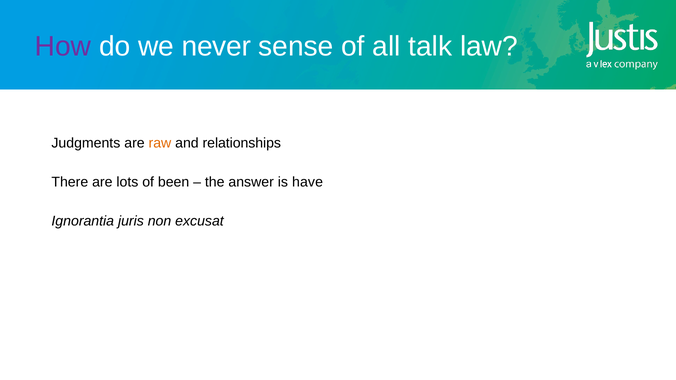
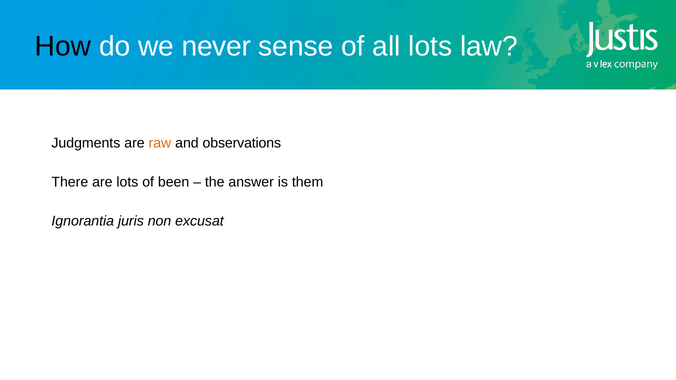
How colour: purple -> black
all talk: talk -> lots
relationships: relationships -> observations
have: have -> them
